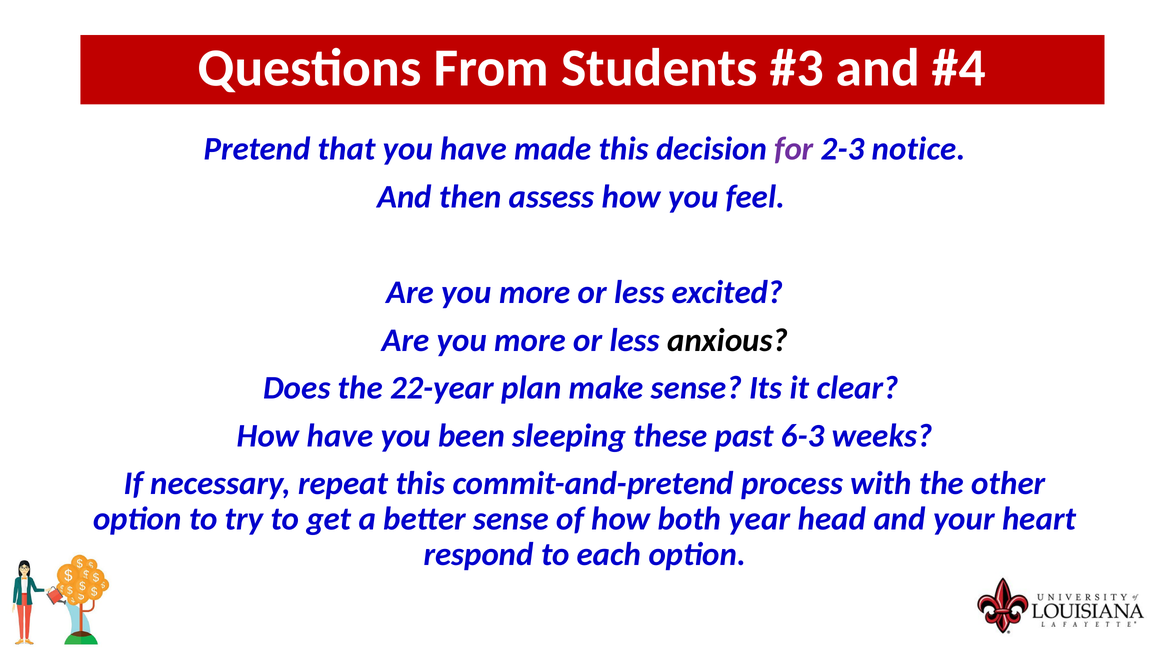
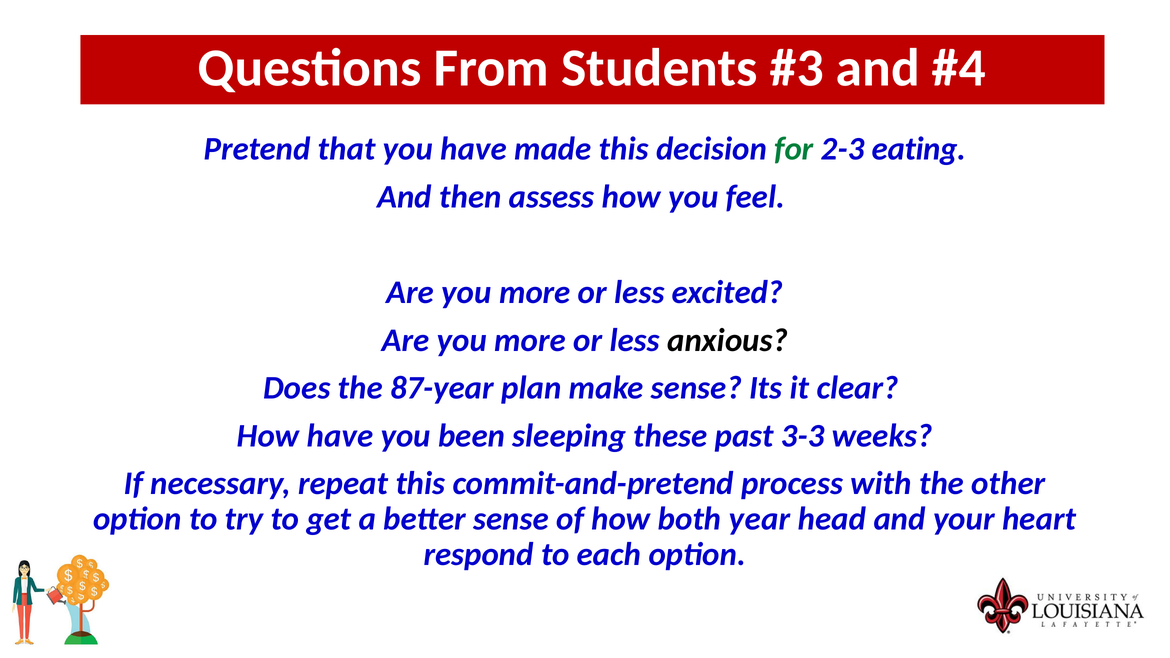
for colour: purple -> green
notice: notice -> eating
22-year: 22-year -> 87-year
6-3: 6-3 -> 3-3
